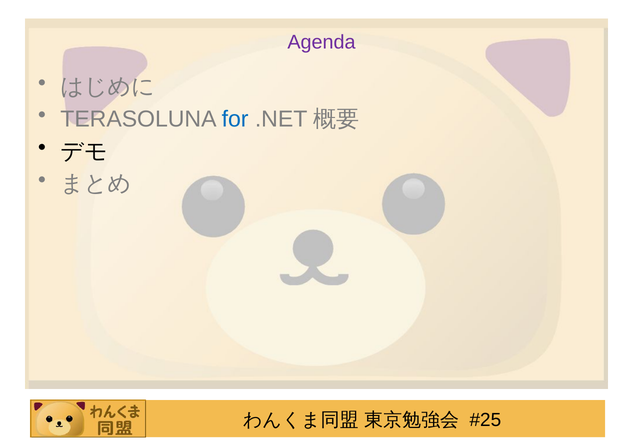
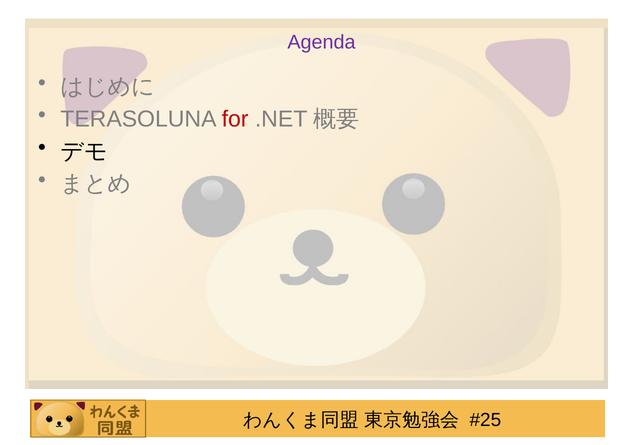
for colour: blue -> red
